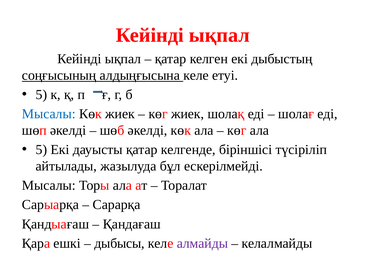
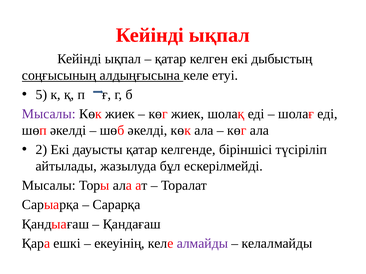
Мысалы at (49, 114) colour: blue -> purple
5 at (41, 150): 5 -> 2
дыбысы: дыбысы -> екеуінің
